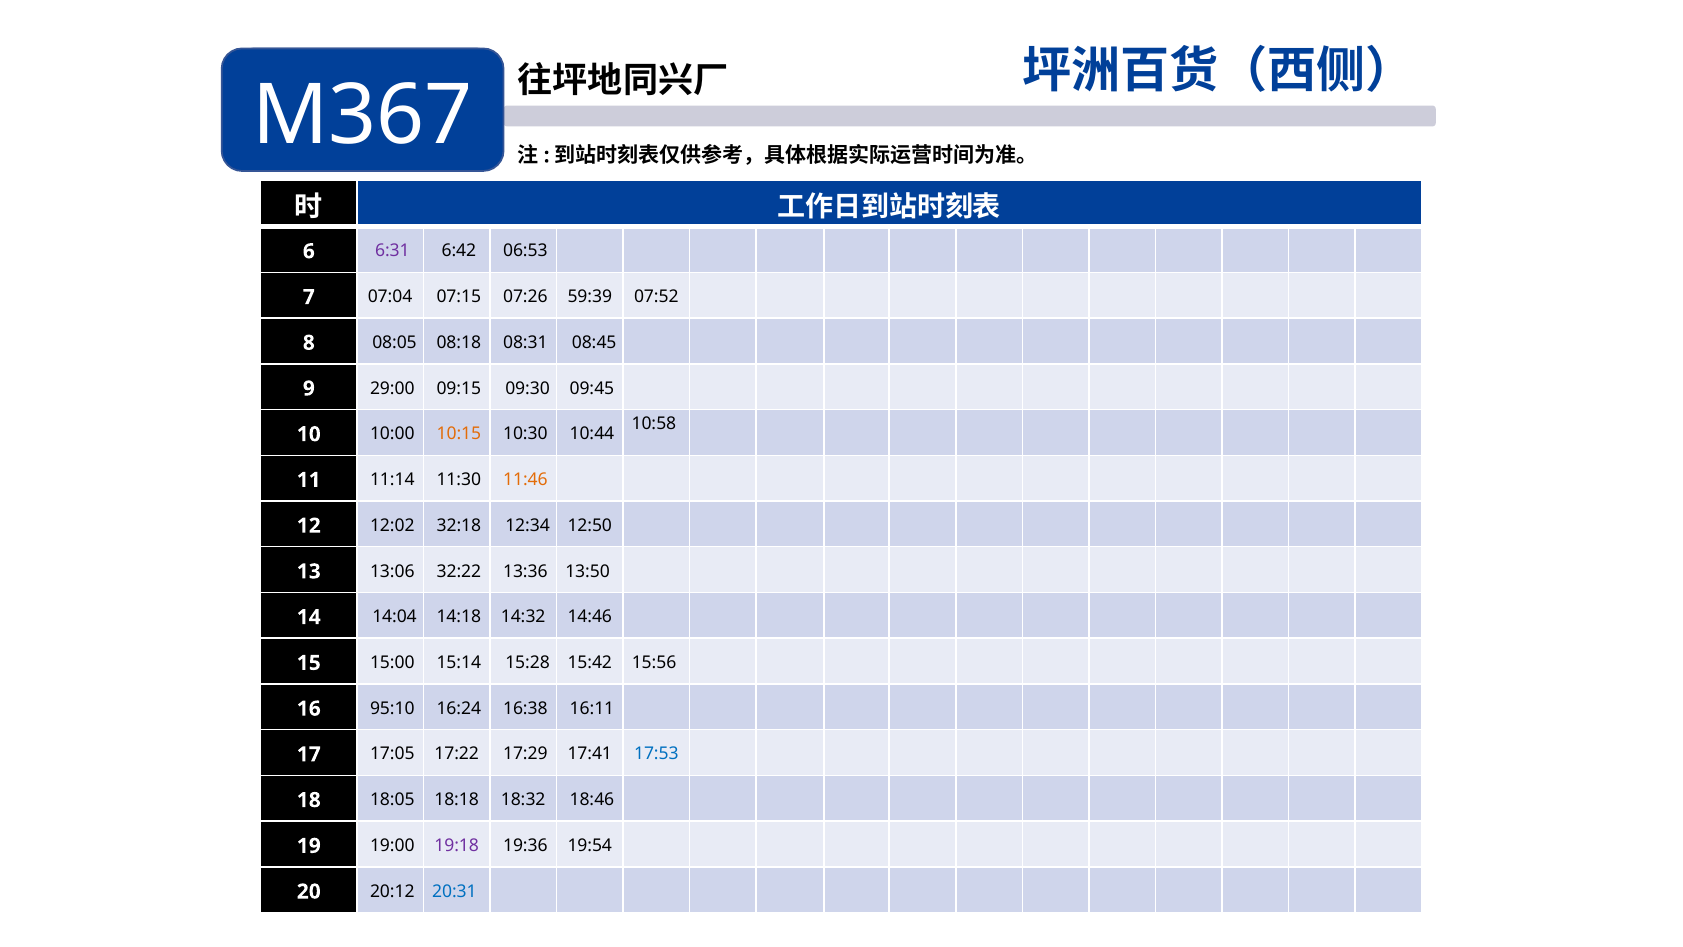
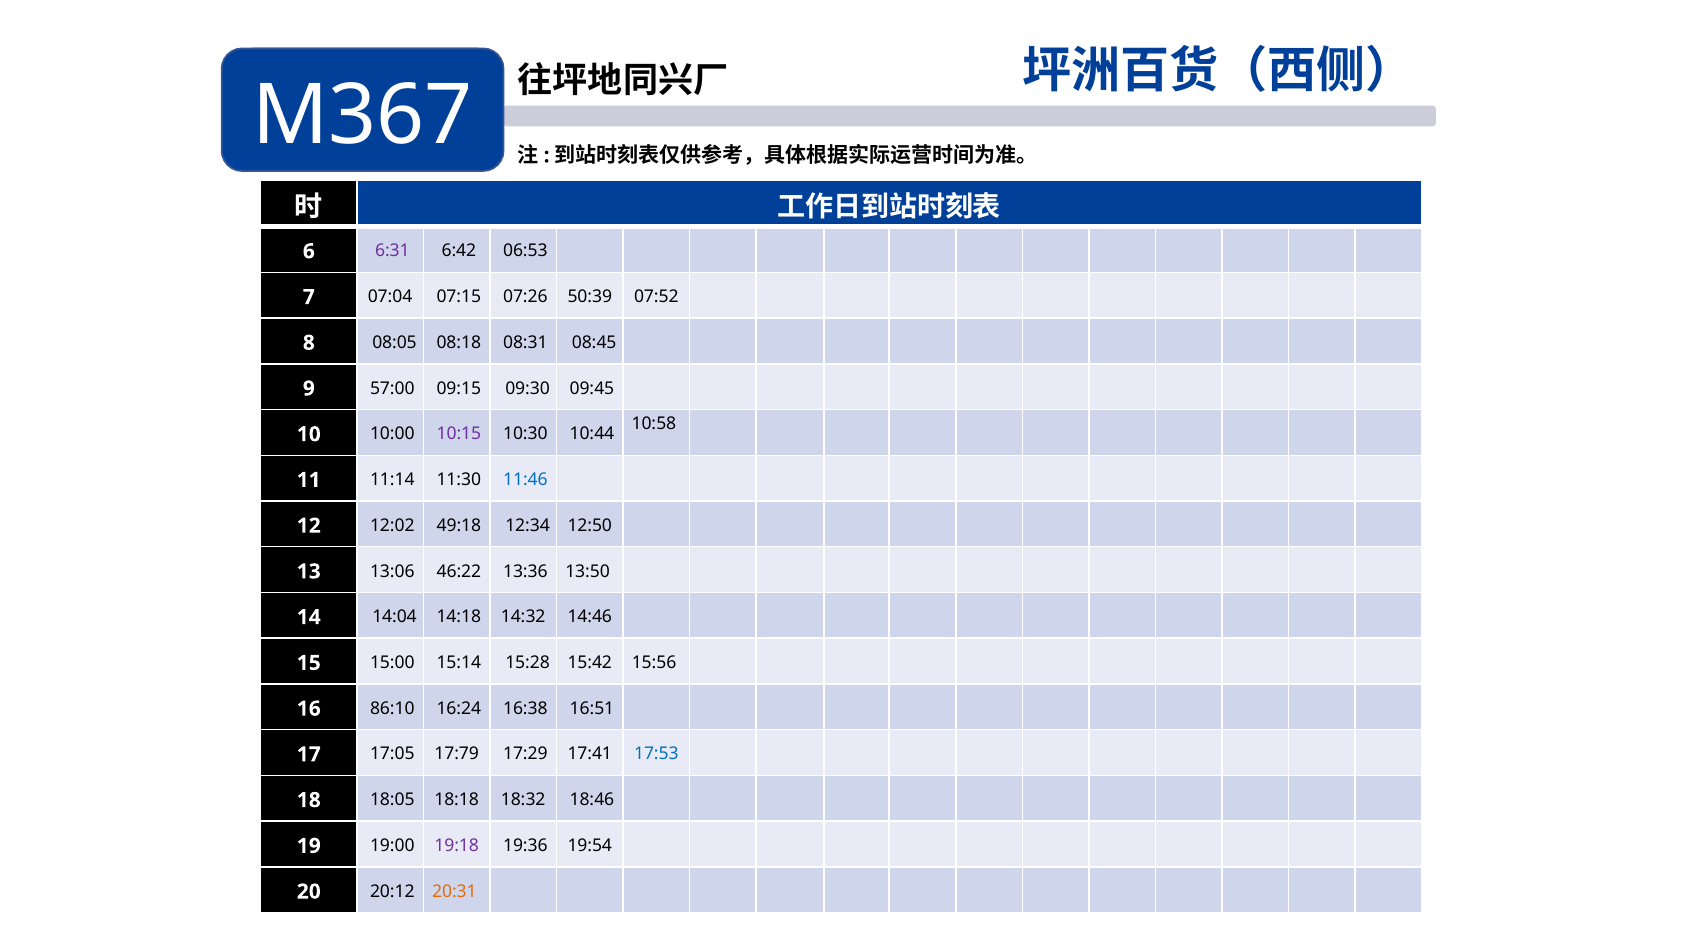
59:39: 59:39 -> 50:39
29:00: 29:00 -> 57:00
10:15 colour: orange -> purple
11:46 colour: orange -> blue
32:18: 32:18 -> 49:18
32:22: 32:22 -> 46:22
95:10: 95:10 -> 86:10
16:11: 16:11 -> 16:51
17:22: 17:22 -> 17:79
20:31 colour: blue -> orange
